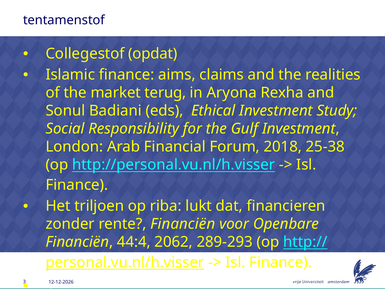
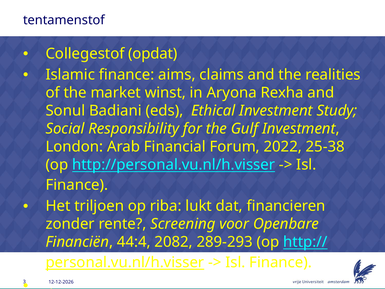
terug: terug -> winst
2018: 2018 -> 2022
rente Financiën: Financiën -> Screening
2062: 2062 -> 2082
